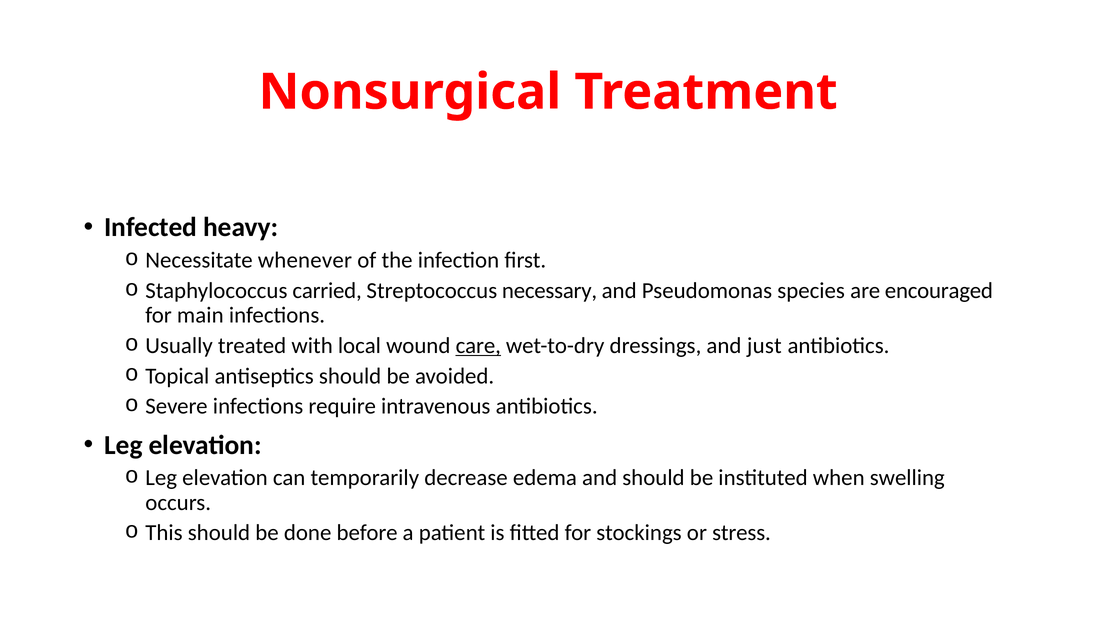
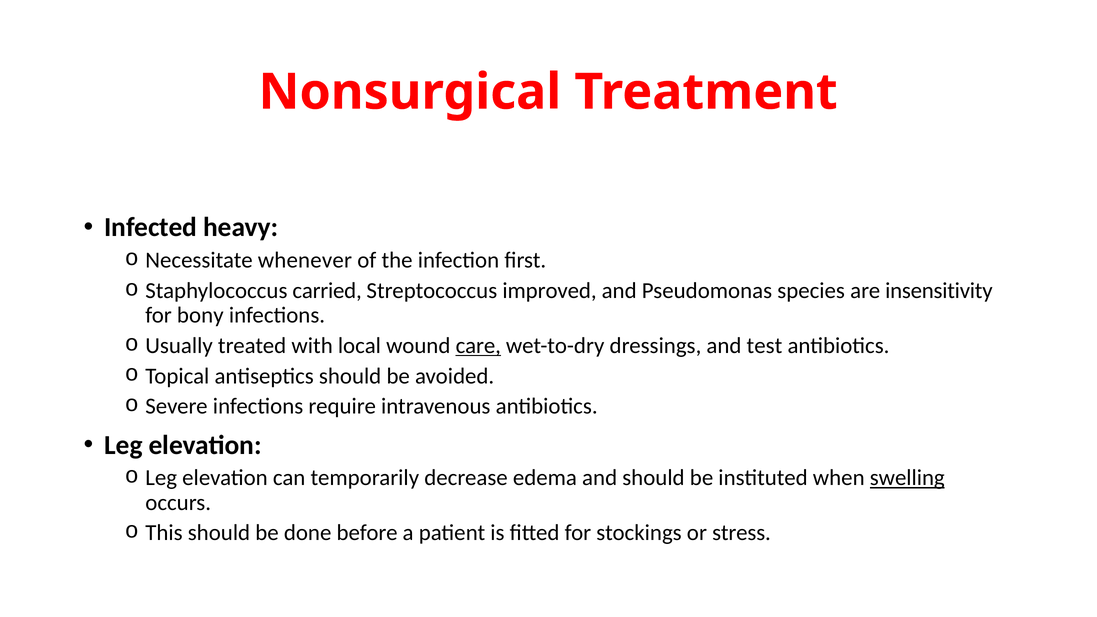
necessary: necessary -> improved
encouraged: encouraged -> insensitivity
main: main -> bony
just: just -> test
swelling underline: none -> present
